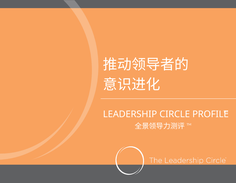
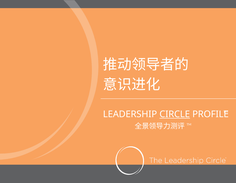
CIRCLE underline: none -> present
